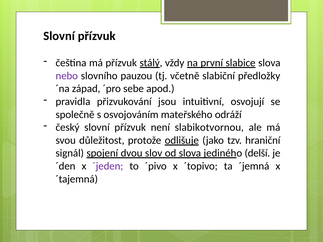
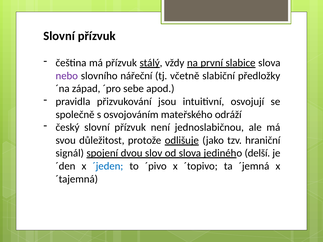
pauzou: pauzou -> nářeční
slabikotvornou: slabikotvornou -> jednoslabičnou
´jeden colour: purple -> blue
